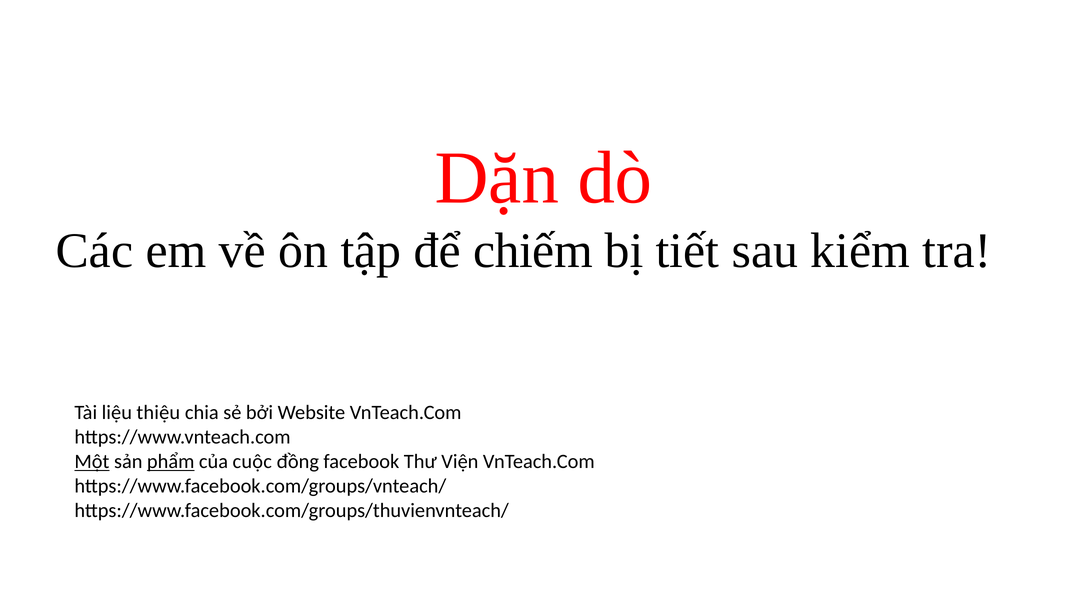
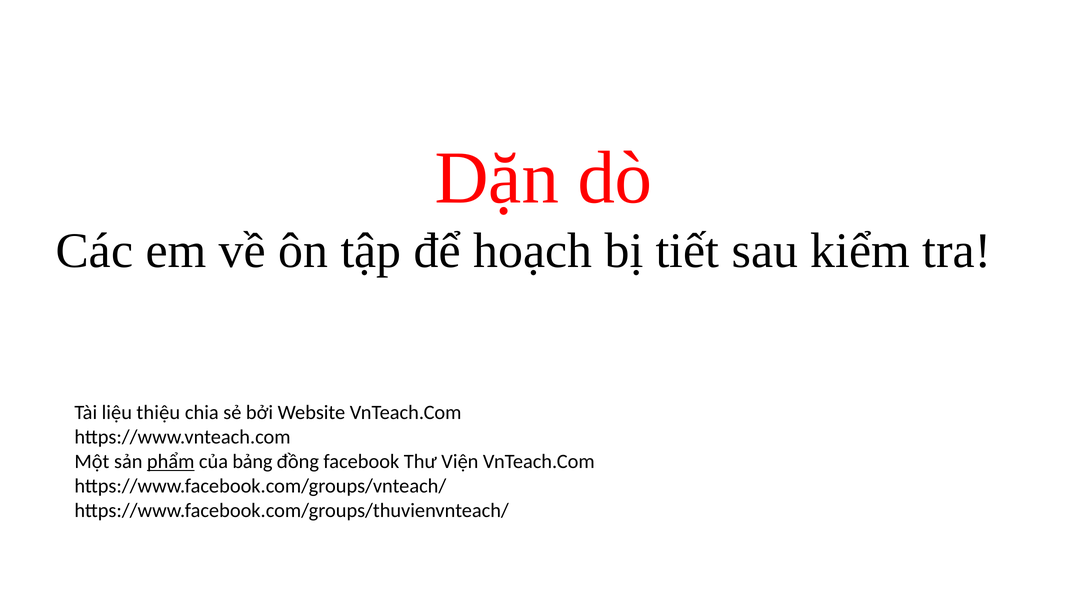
chiếm: chiếm -> hoạch
Một underline: present -> none
cuộc: cuộc -> bảng
